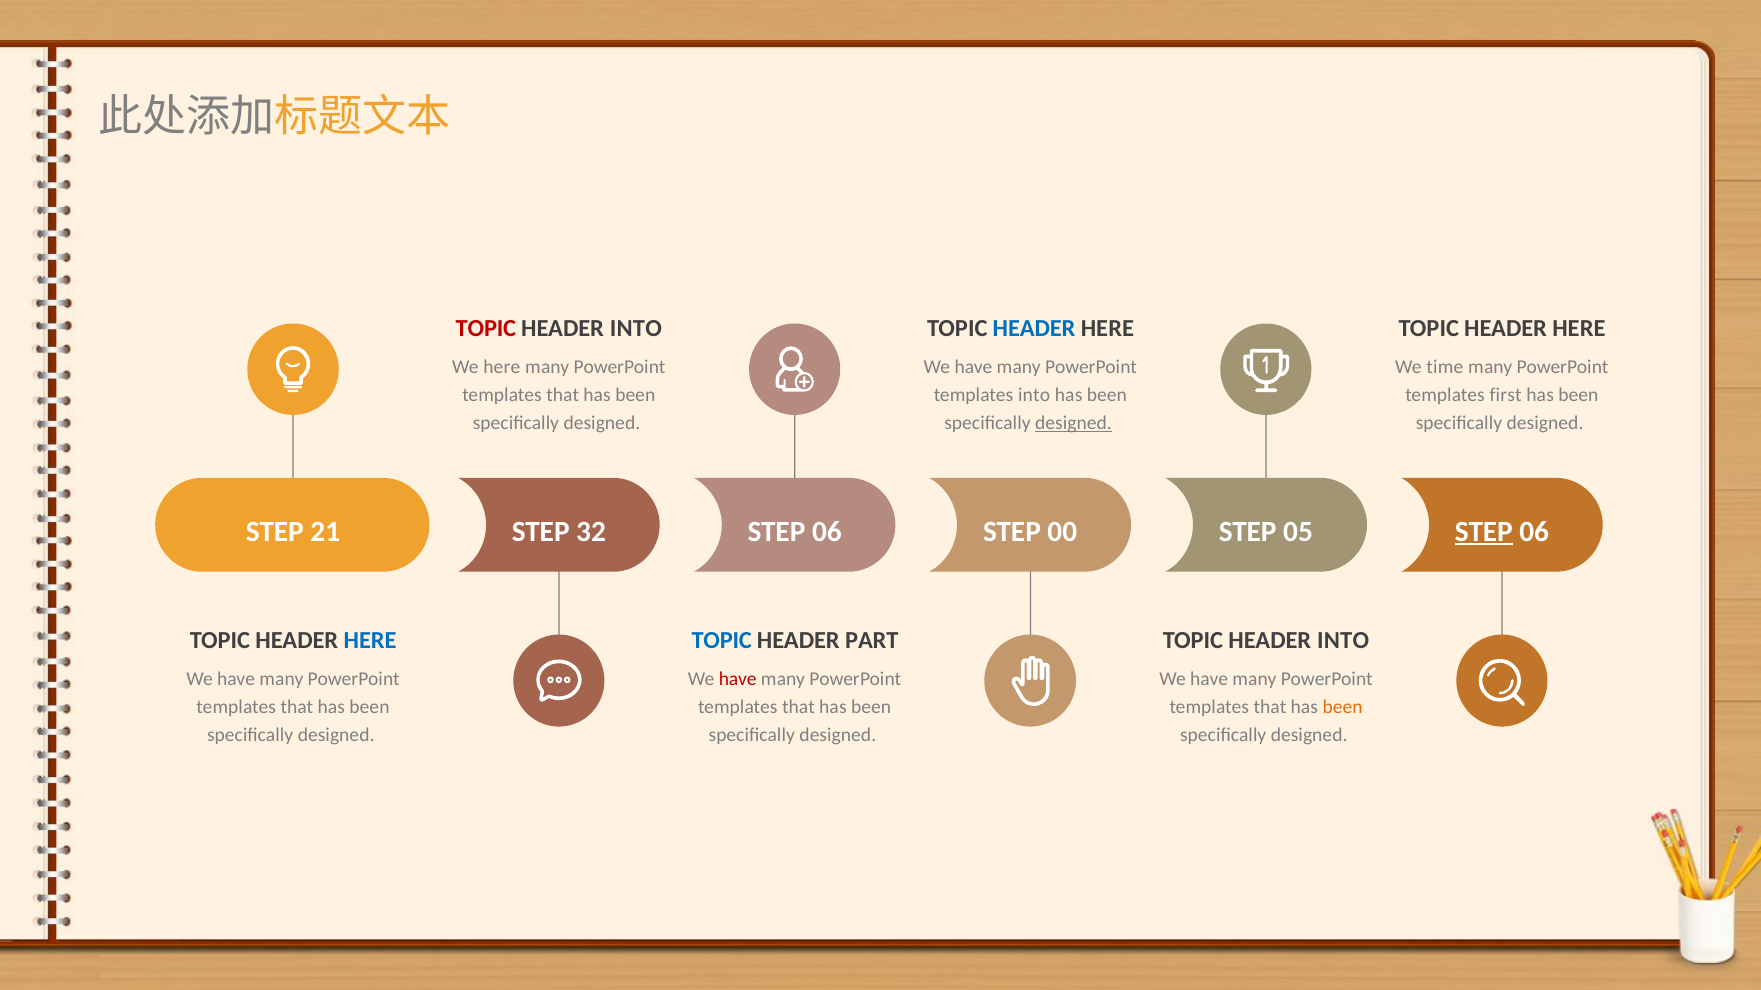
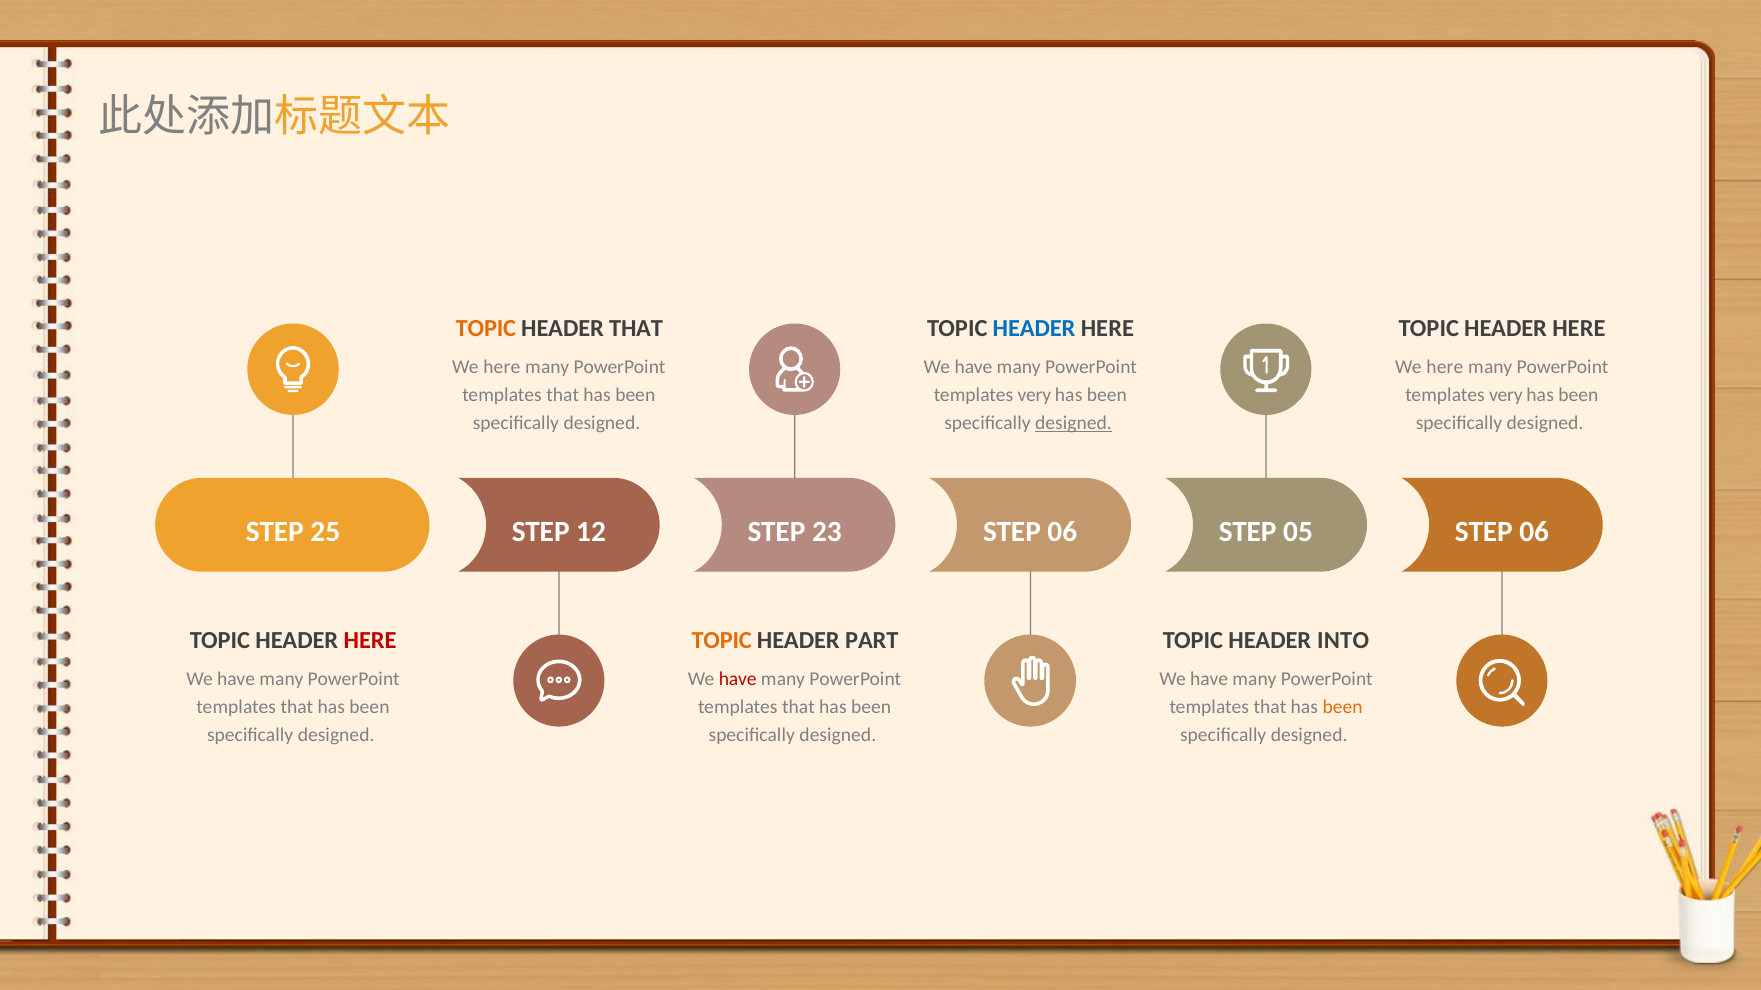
TOPIC at (486, 329) colour: red -> orange
INTO at (636, 329): INTO -> THAT
time at (1445, 367): time -> here
into at (1034, 395): into -> very
first at (1506, 395): first -> very
21: 21 -> 25
32: 32 -> 12
06 at (827, 532): 06 -> 23
00 at (1062, 532): 00 -> 06
STEP at (1484, 532) underline: present -> none
HERE at (370, 641) colour: blue -> red
TOPIC at (722, 641) colour: blue -> orange
